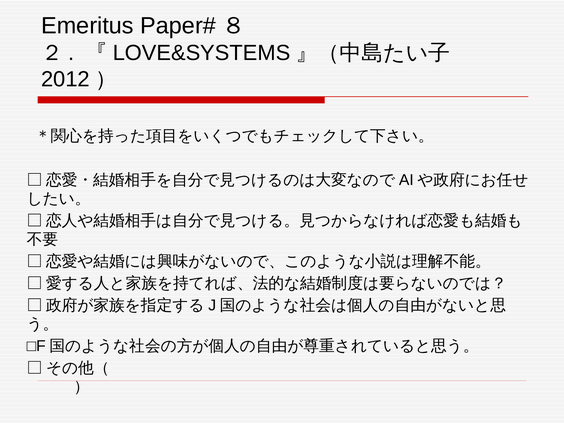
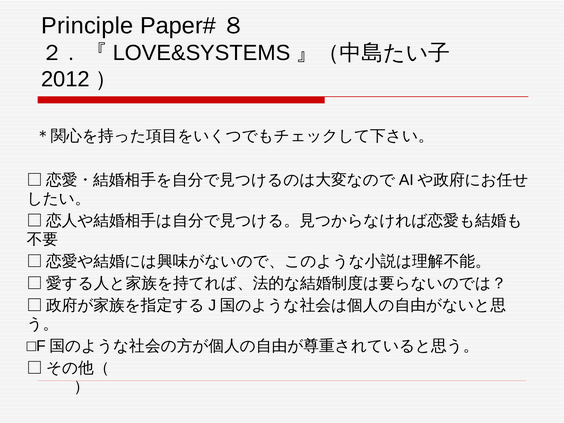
Emeritus: Emeritus -> Principle
